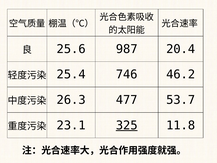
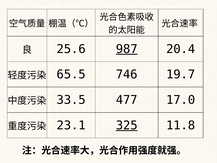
987 underline: none -> present
25.4: 25.4 -> 65.5
46.2: 46.2 -> 19.7
26.3: 26.3 -> 33.5
53.7: 53.7 -> 17.0
